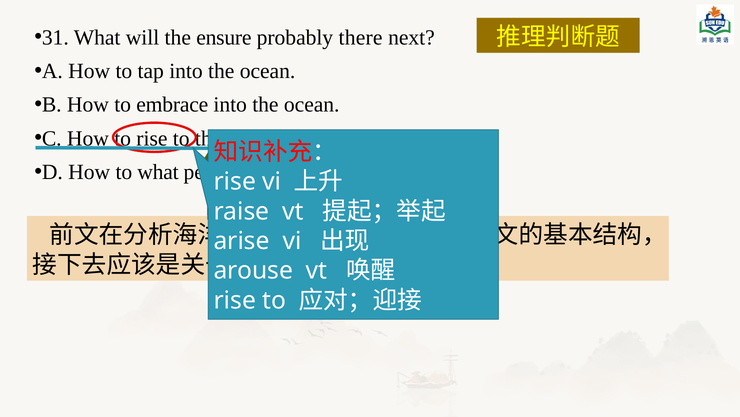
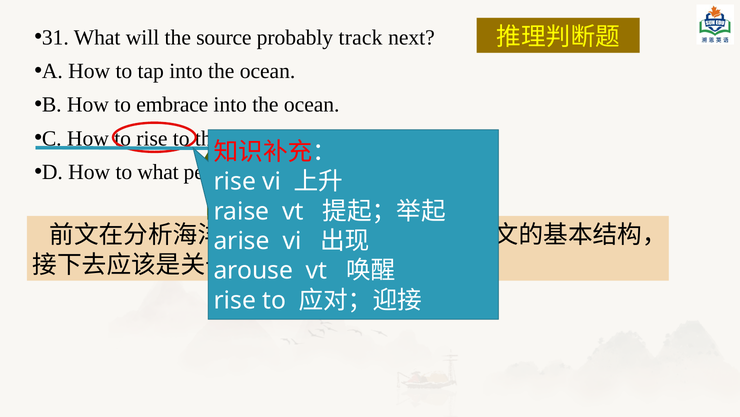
ensure: ensure -> source
there: there -> track
